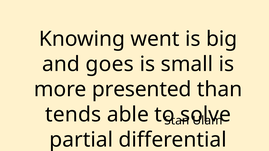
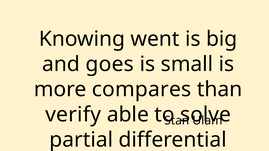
presented: presented -> compares
tends: tends -> verify
